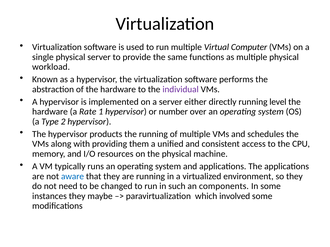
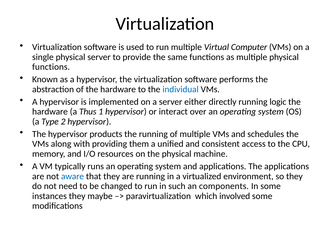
workload at (51, 67): workload -> functions
individual colour: purple -> blue
level: level -> logic
Rate: Rate -> Thus
number: number -> interact
